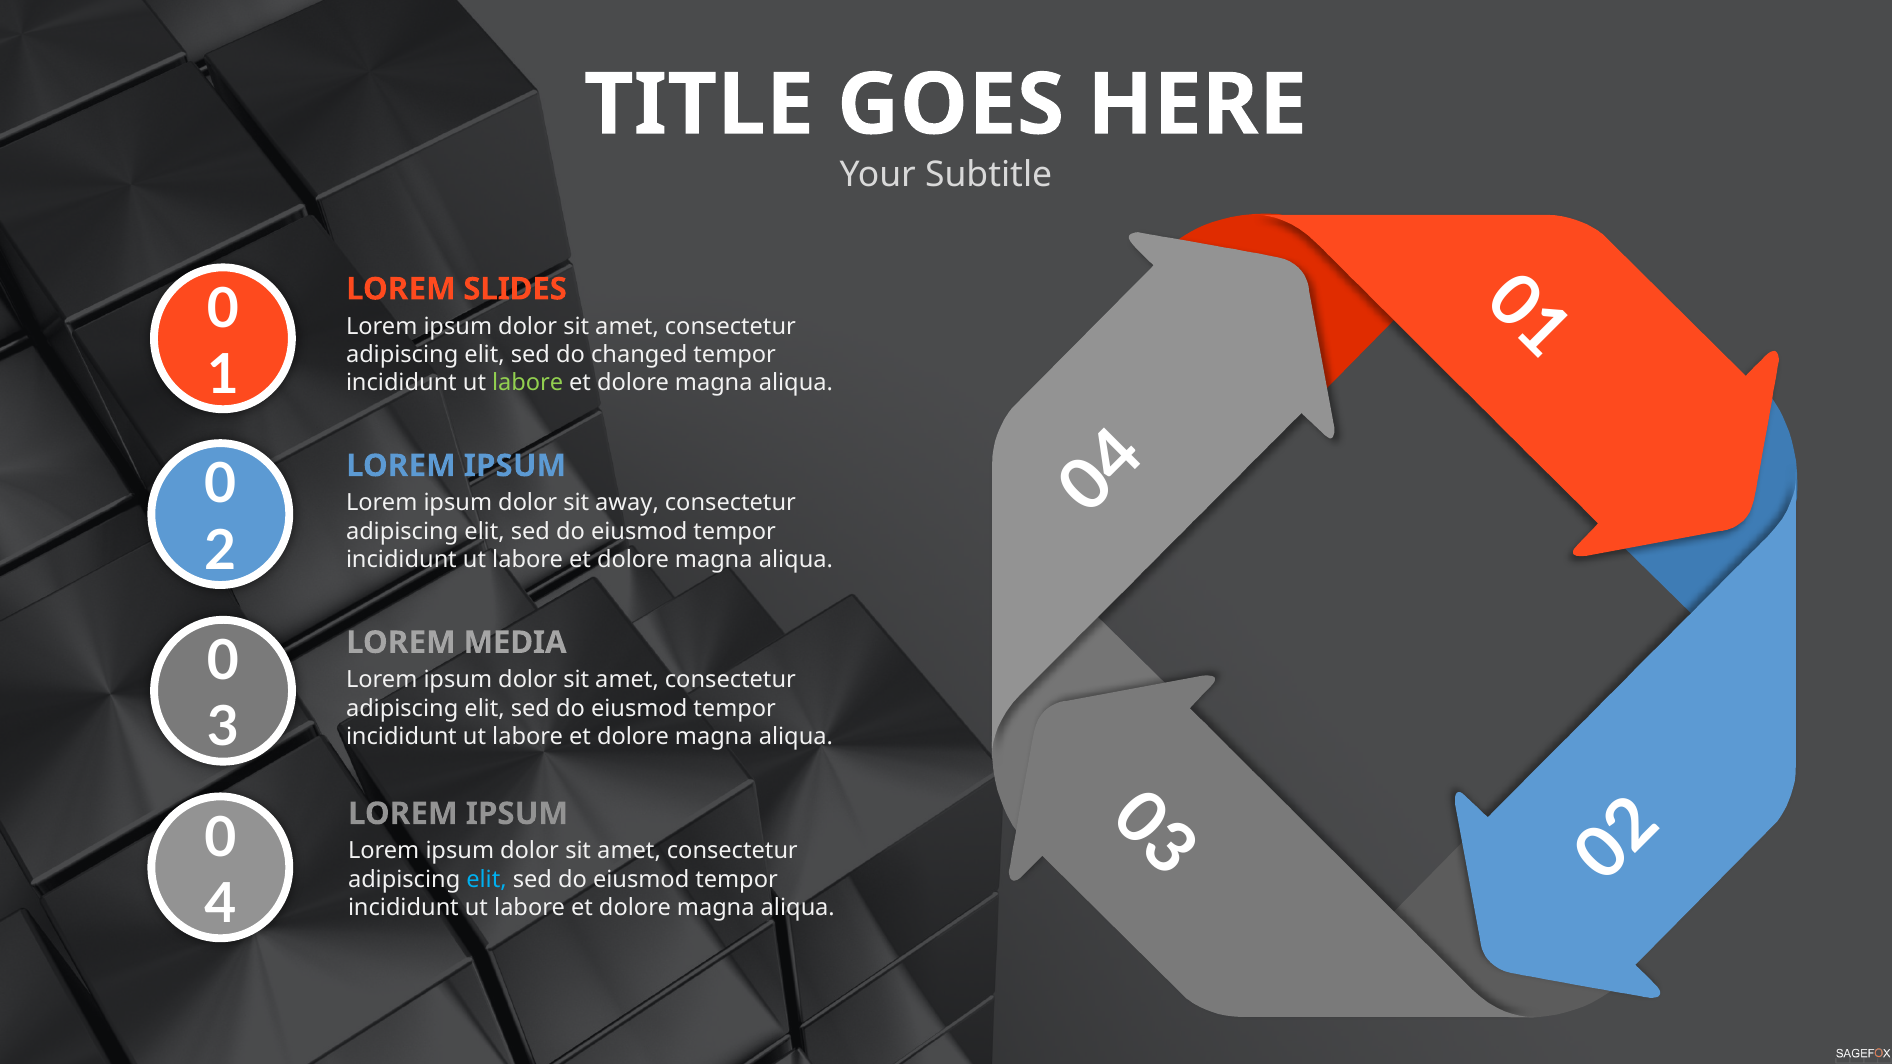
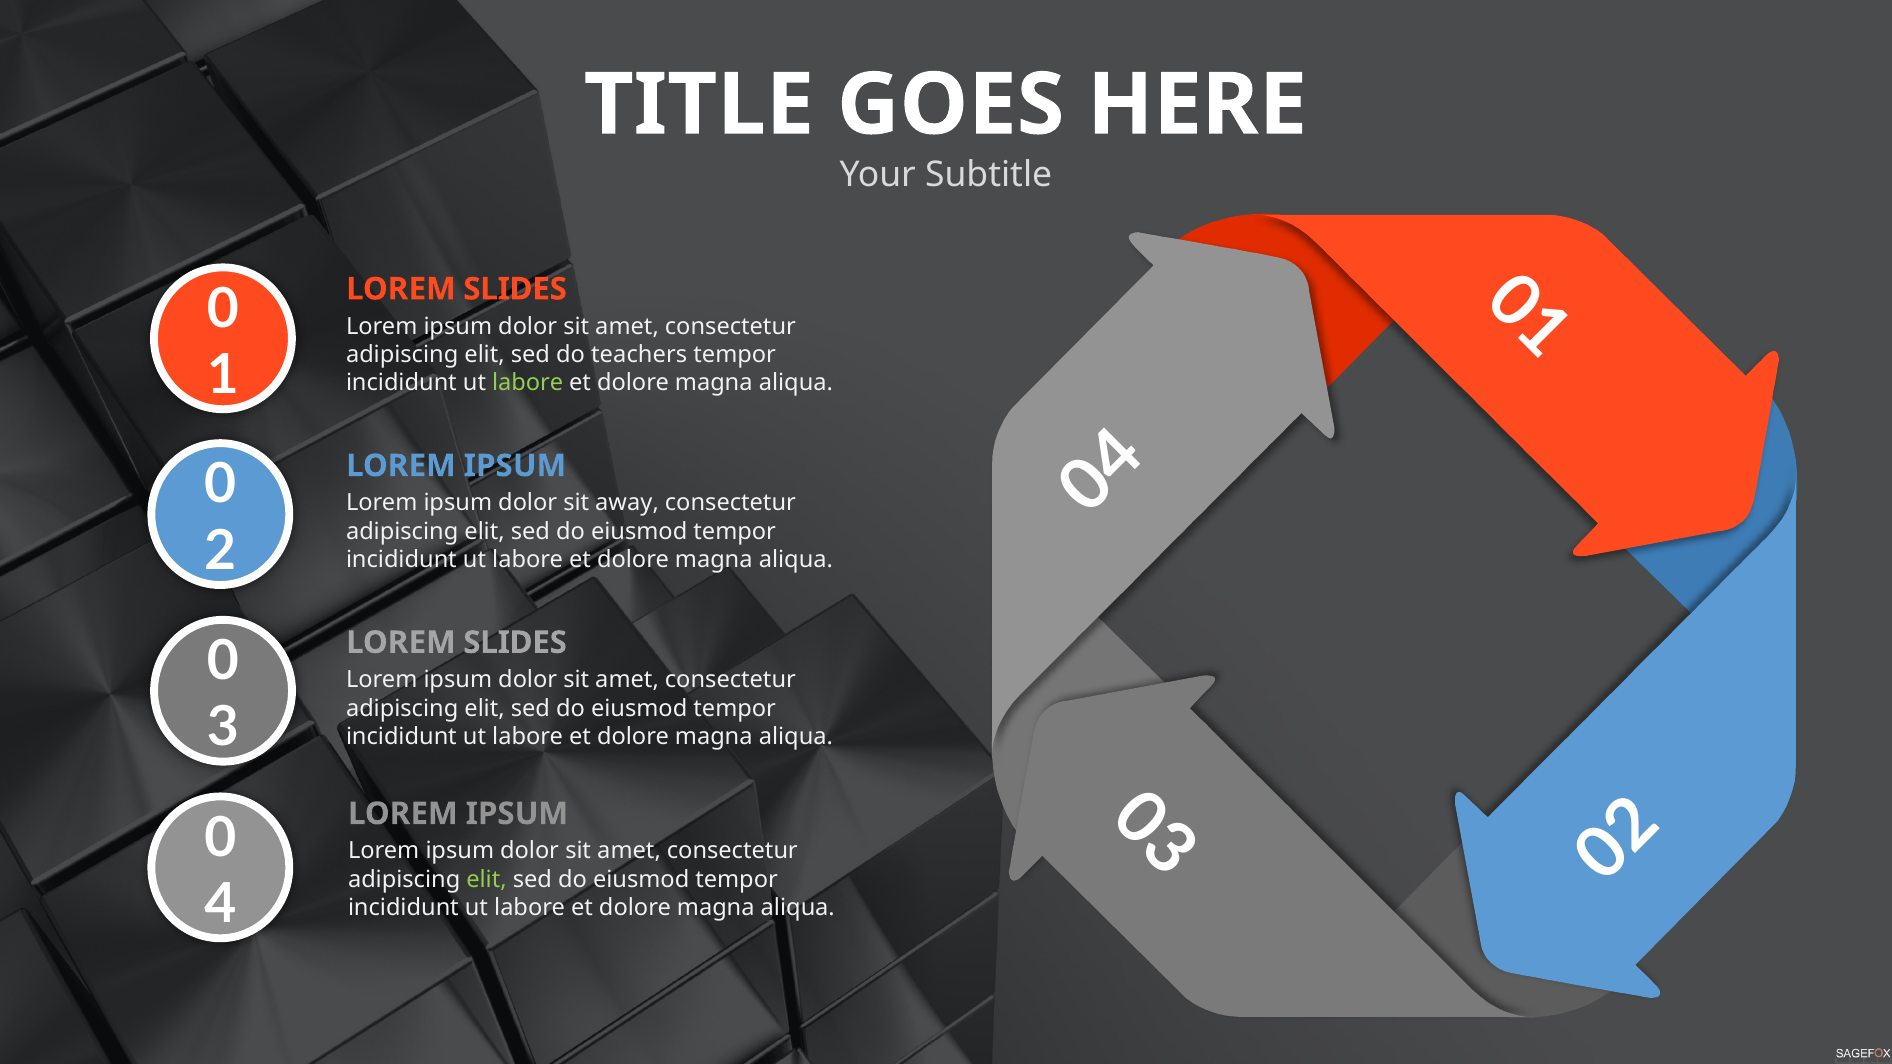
changed: changed -> teachers
MEDIA at (515, 643): MEDIA -> SLIDES
elit at (487, 880) colour: light blue -> light green
